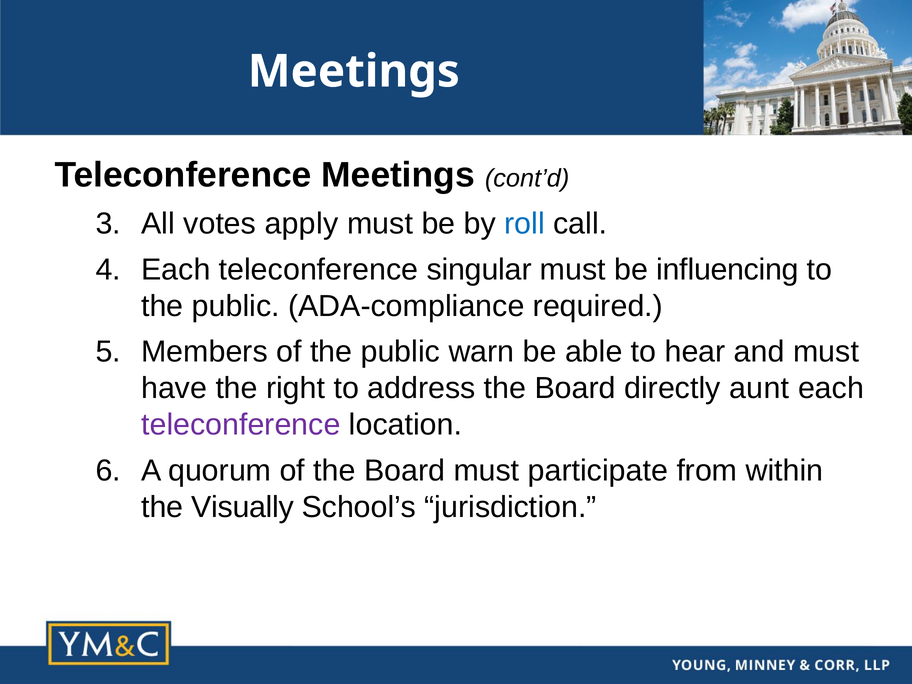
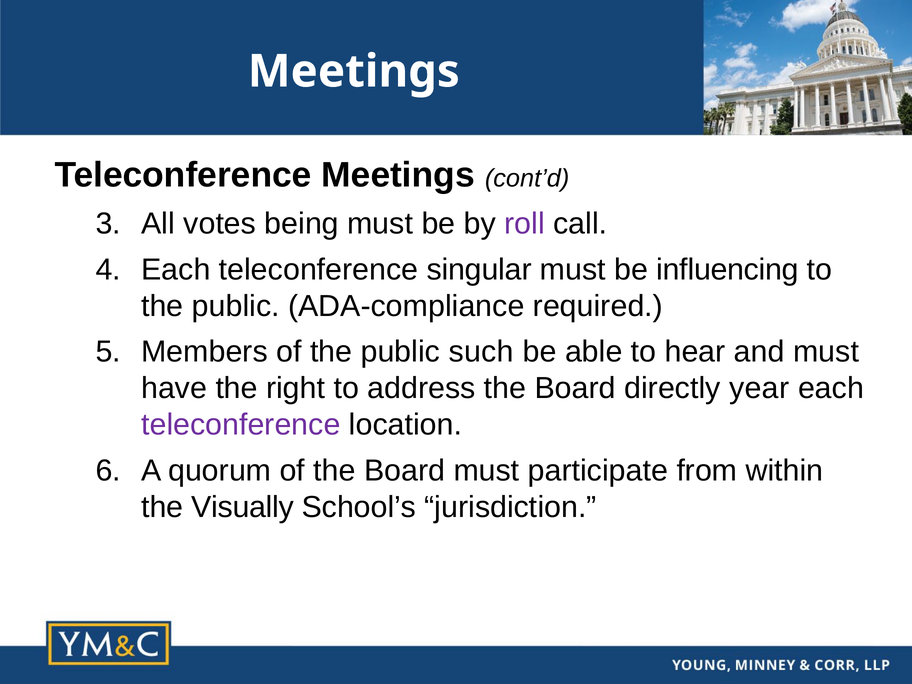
apply: apply -> being
roll colour: blue -> purple
warn: warn -> such
aunt: aunt -> year
